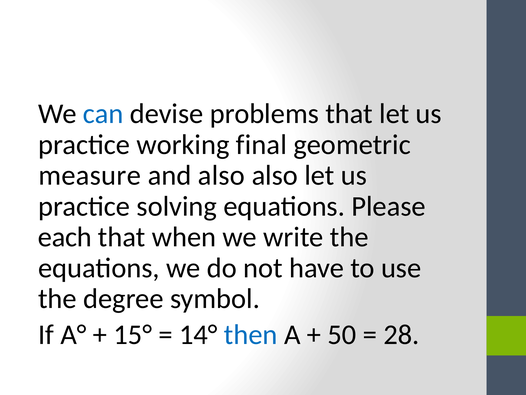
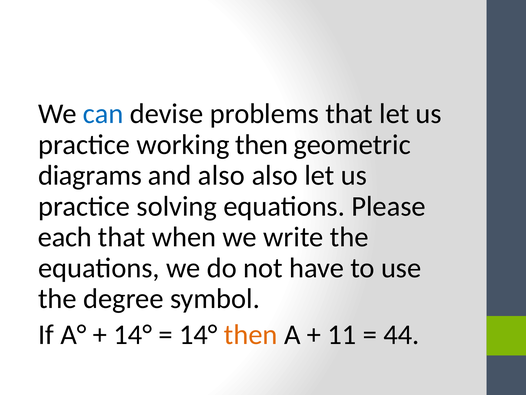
working final: final -> then
measure: measure -> diagrams
15° at (133, 334): 15° -> 14°
then at (251, 334) colour: blue -> orange
50: 50 -> 11
28: 28 -> 44
